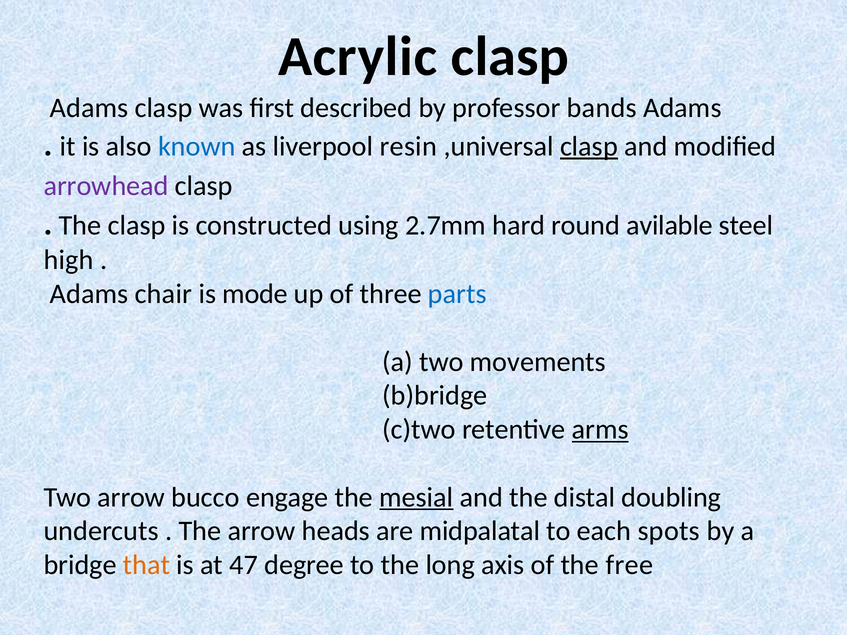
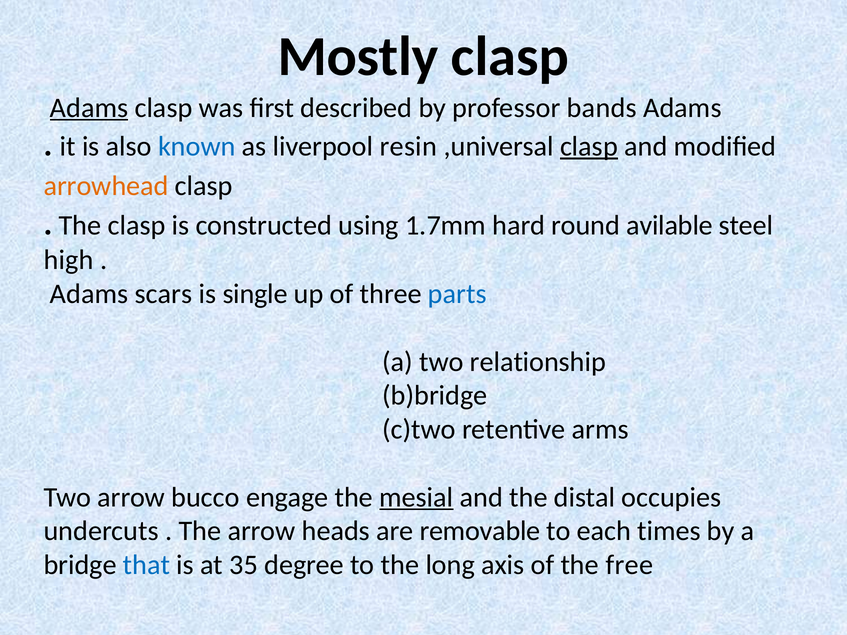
Acrylic: Acrylic -> Mostly
Adams at (89, 108) underline: none -> present
arrowhead colour: purple -> orange
2.7mm: 2.7mm -> 1.7mm
chair: chair -> scars
mode: mode -> single
movements: movements -> relationship
arms underline: present -> none
doubling: doubling -> occupies
midpalatal: midpalatal -> removable
spots: spots -> times
that colour: orange -> blue
47: 47 -> 35
